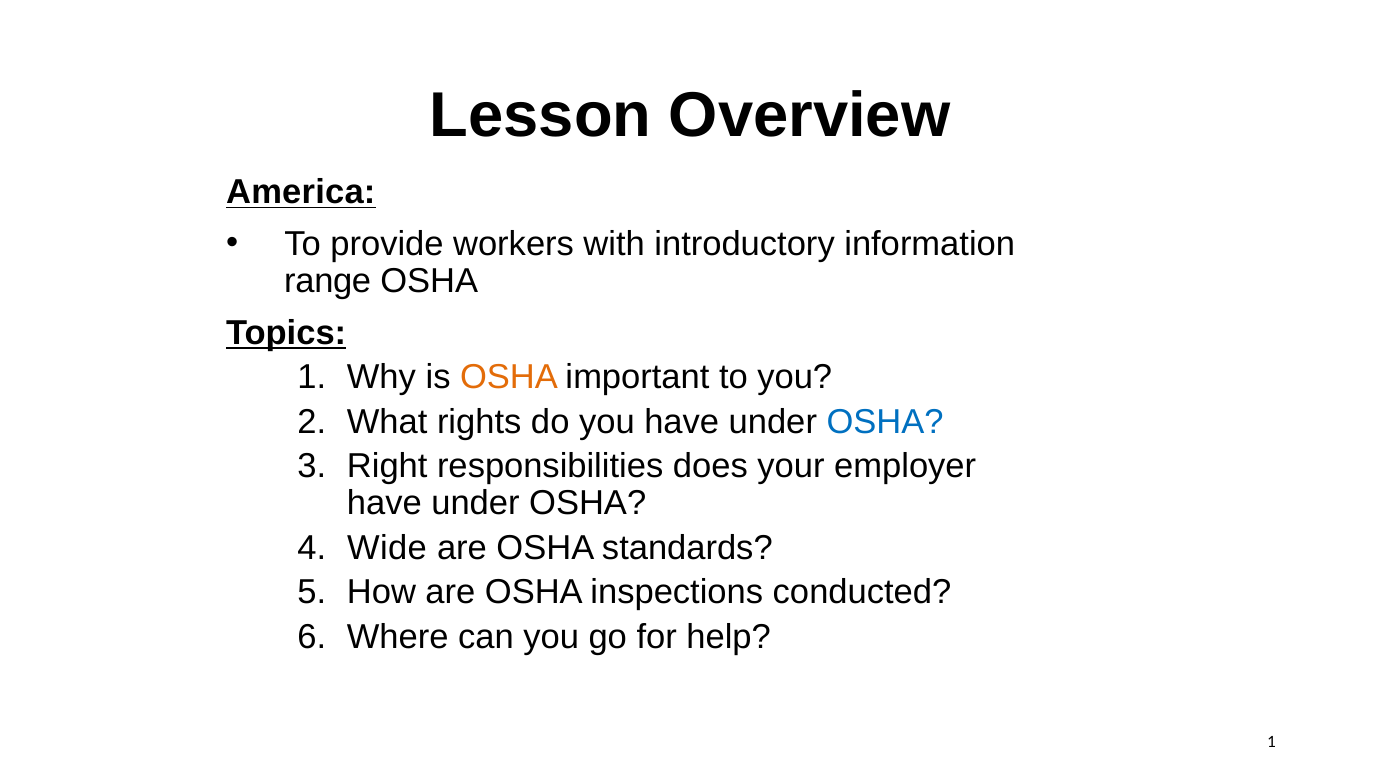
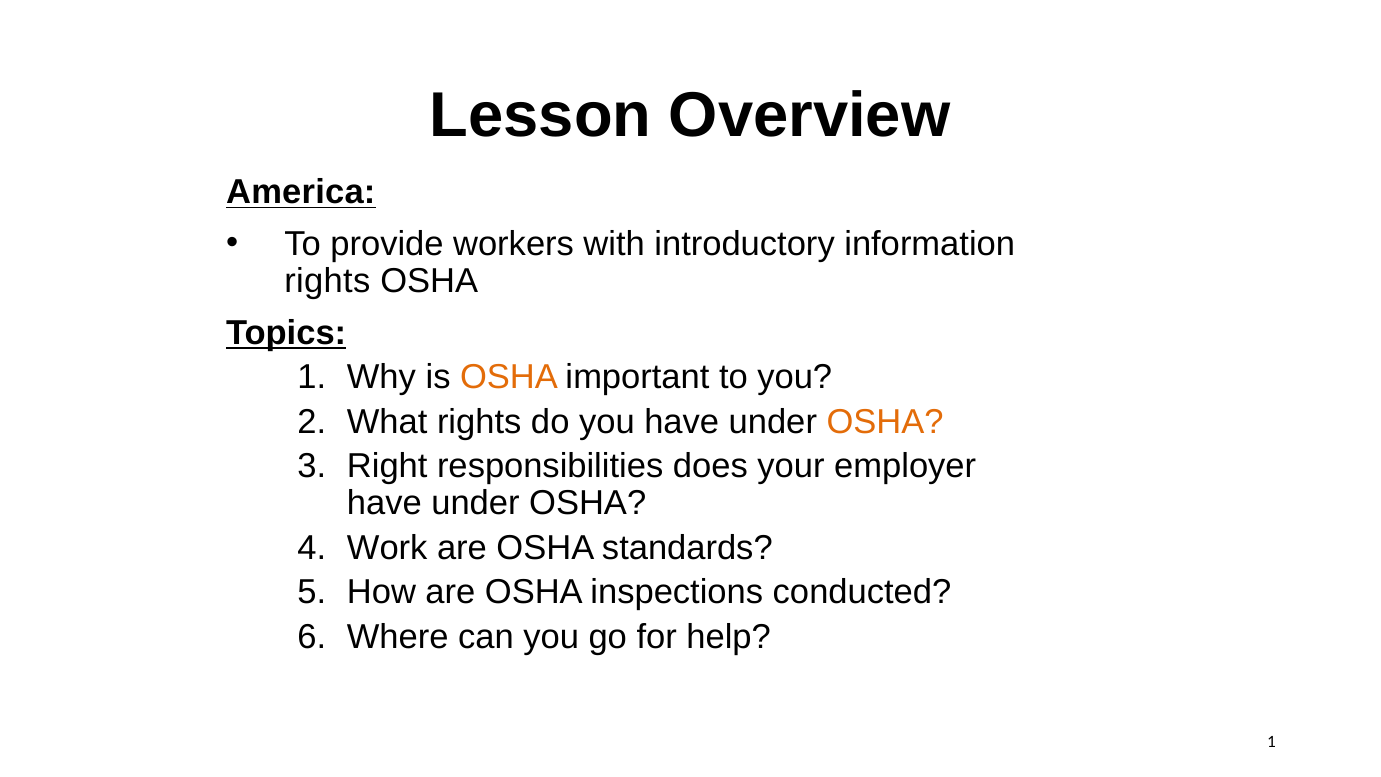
range at (328, 281): range -> rights
OSHA at (885, 422) colour: blue -> orange
Wide: Wide -> Work
